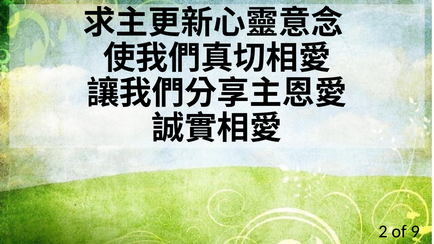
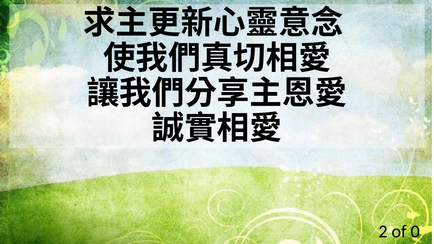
9: 9 -> 0
